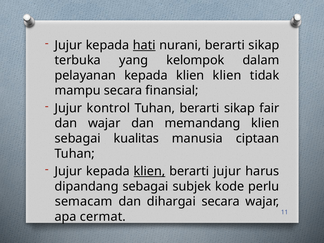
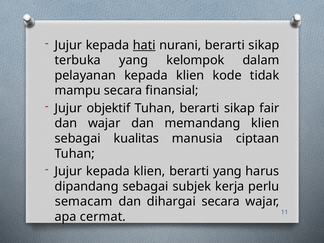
klien klien: klien -> kode
kontrol: kontrol -> objektif
klien at (149, 171) underline: present -> none
berarti jujur: jujur -> yang
kode: kode -> kerja
